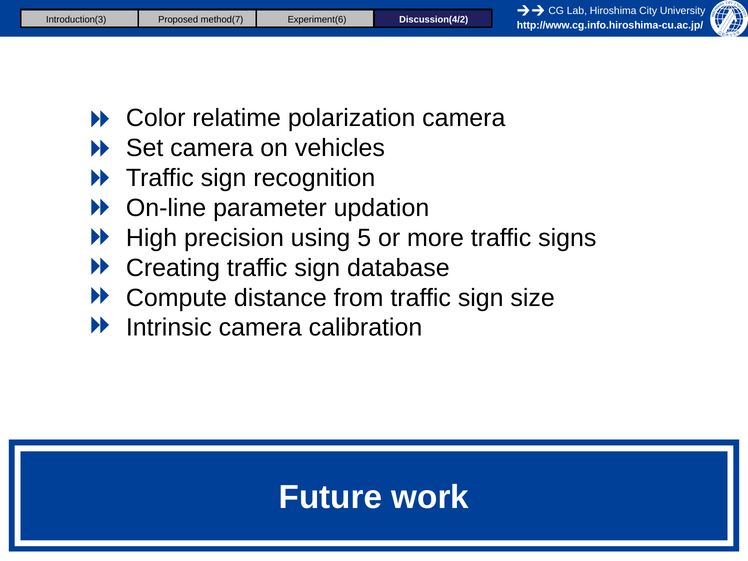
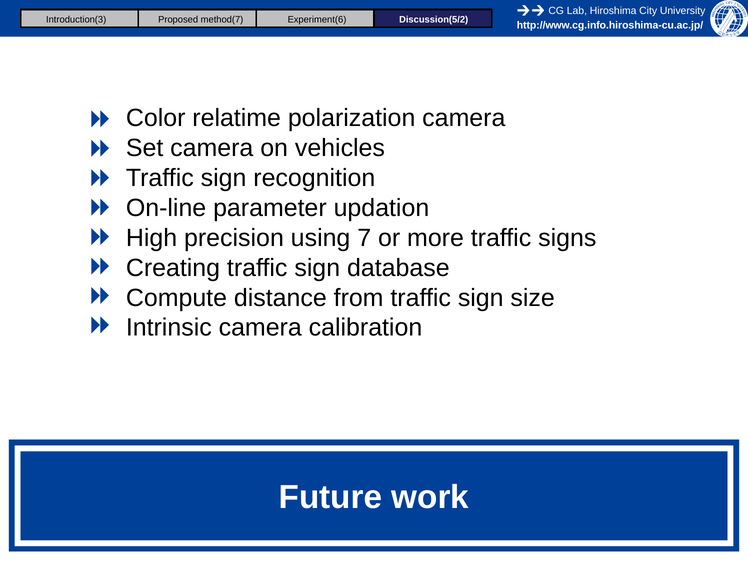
Discussion(4/2: Discussion(4/2 -> Discussion(5/2
5: 5 -> 7
